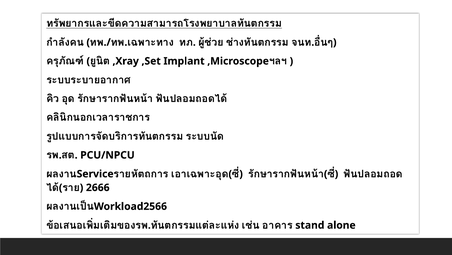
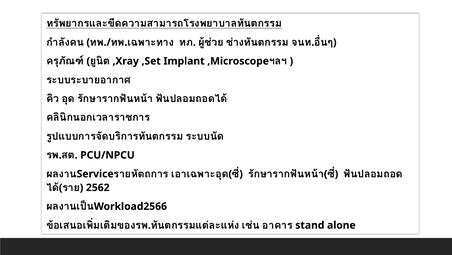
2666: 2666 -> 2562
